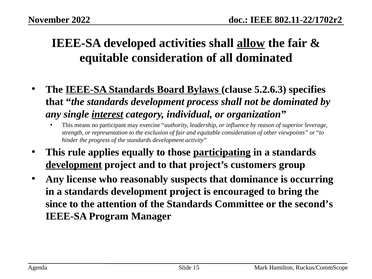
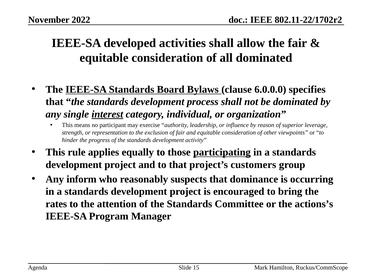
allow underline: present -> none
5.2.6.3: 5.2.6.3 -> 6.0.0.0
development at (74, 165) underline: present -> none
license: license -> inform
since: since -> rates
second’s: second’s -> actions’s
